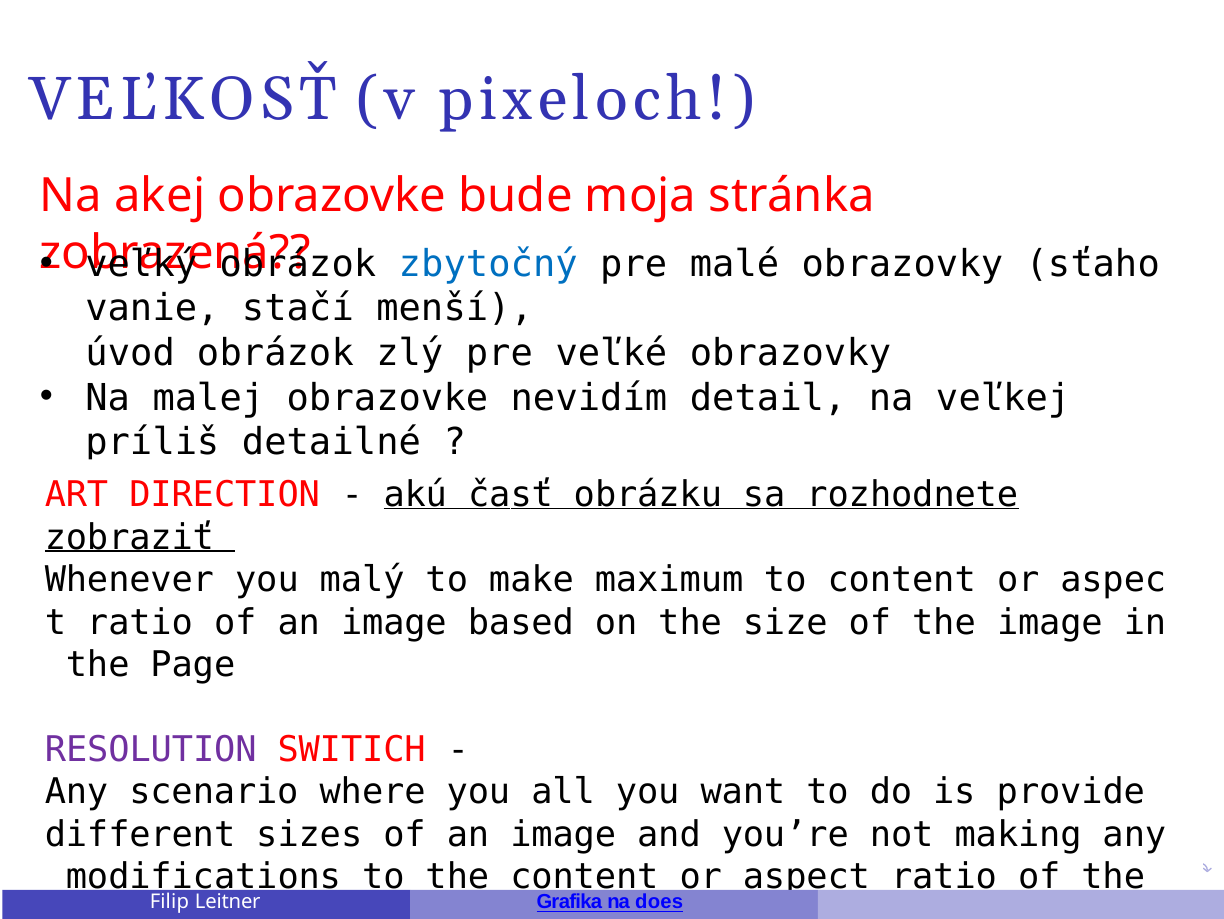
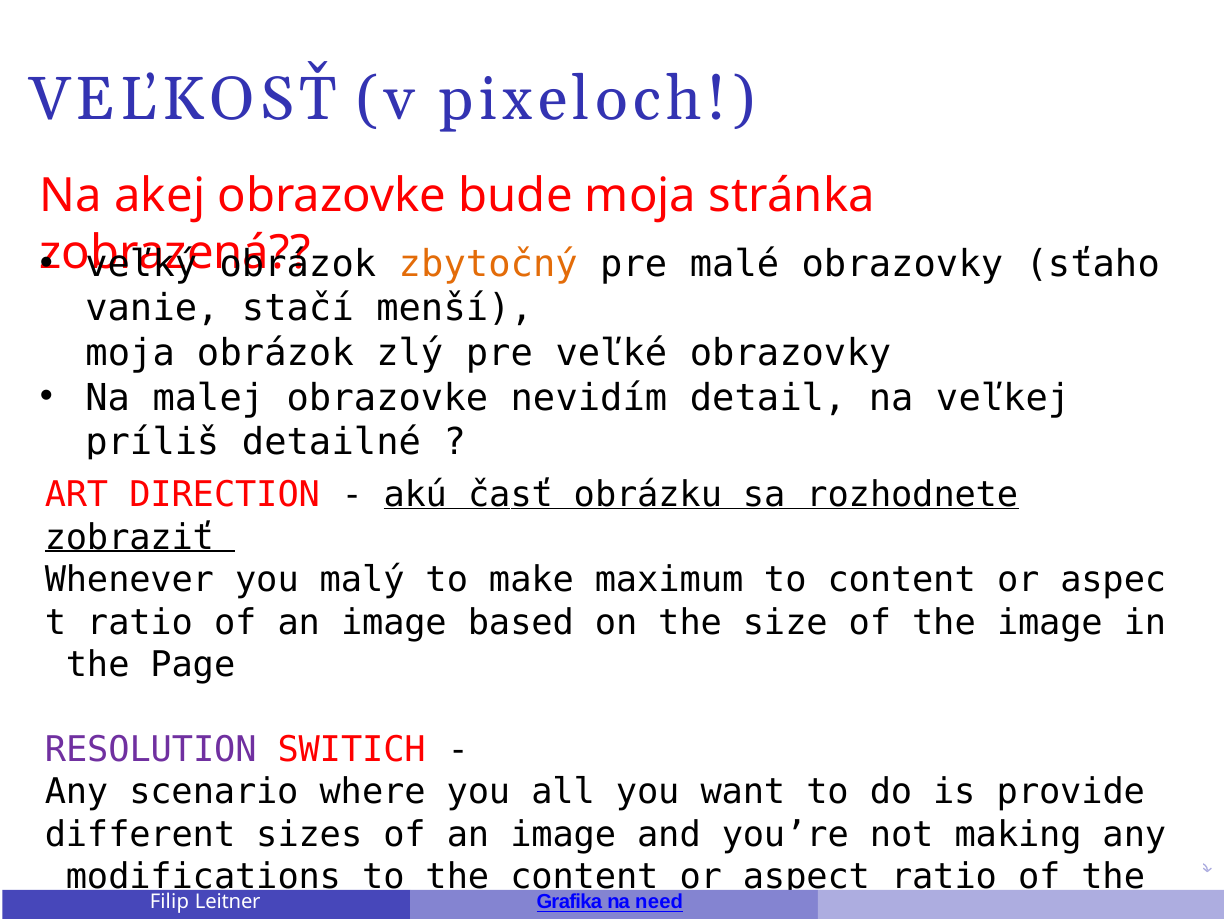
zbytočný colour: blue -> orange
úvod at (130, 353): úvod -> moja
does: does -> need
